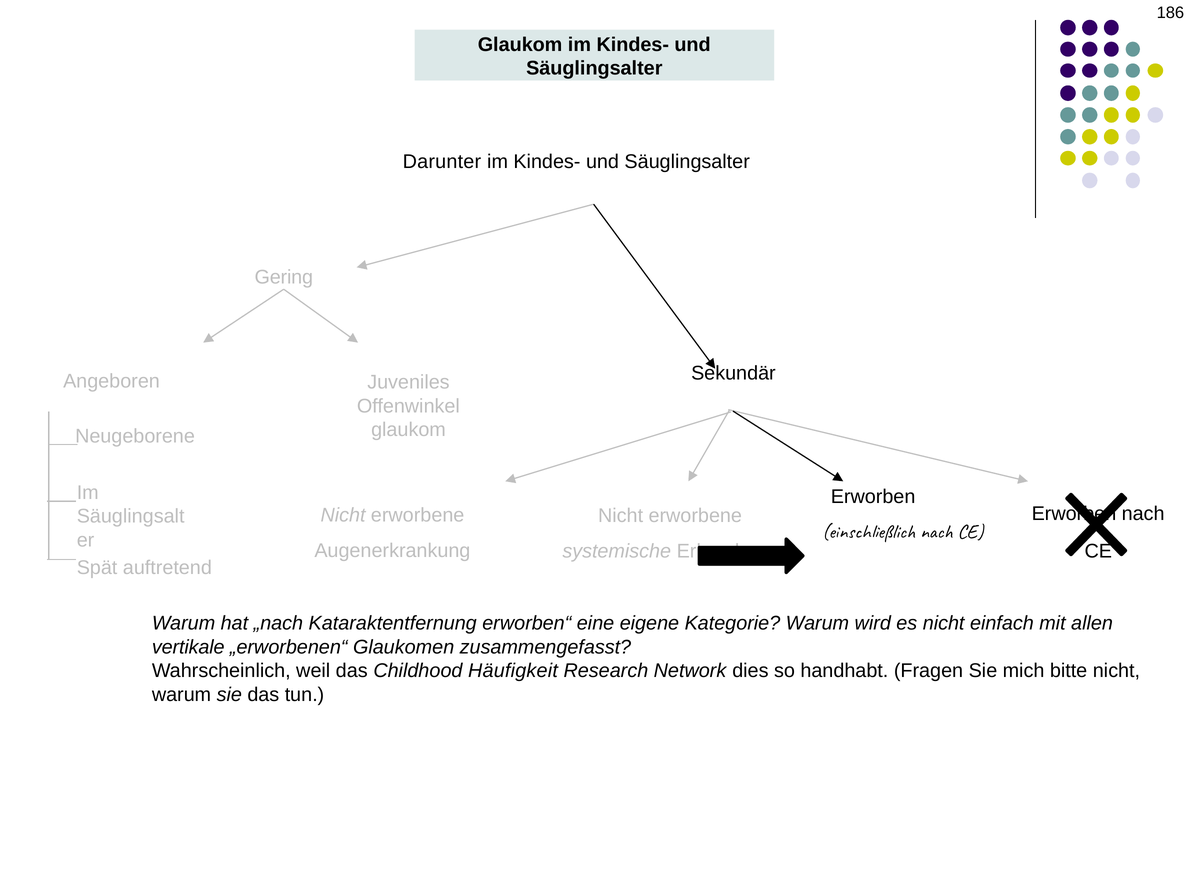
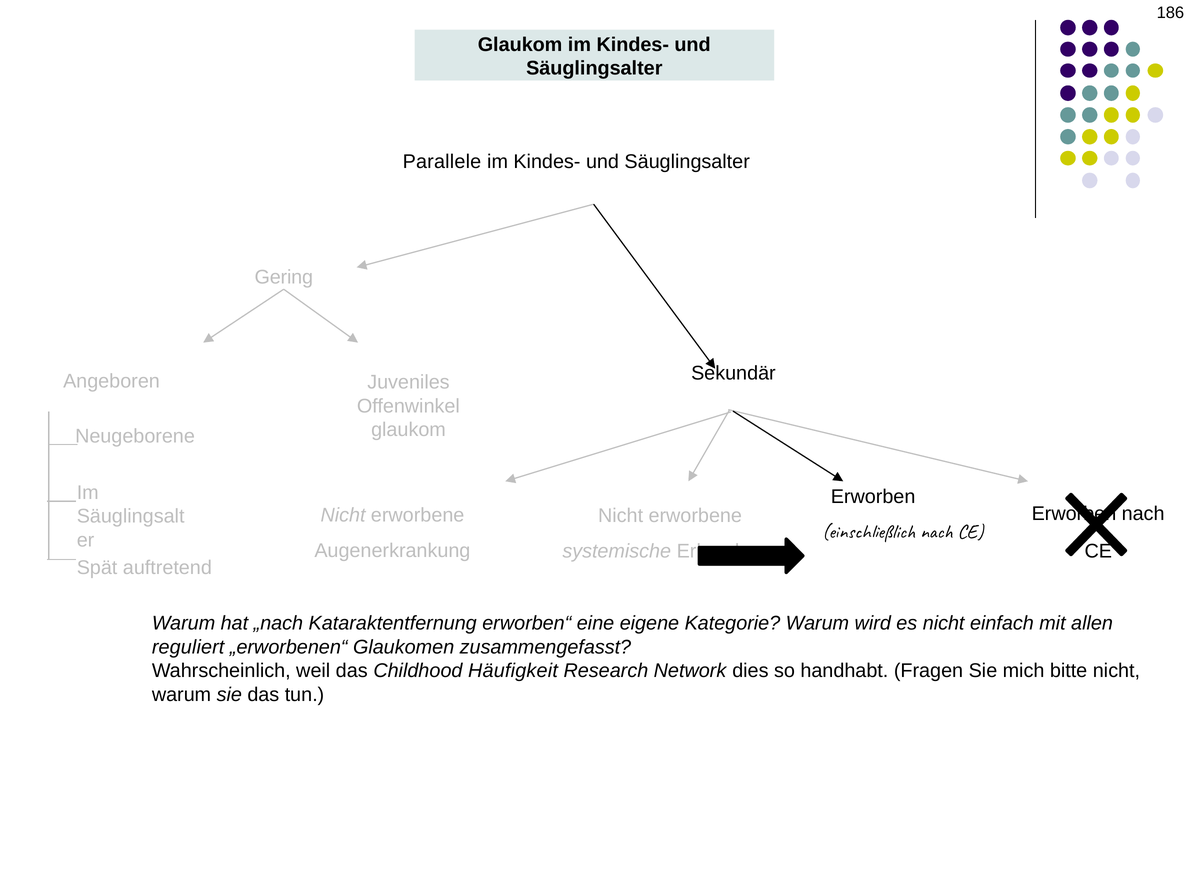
Darunter: Darunter -> Parallele
vertikale: vertikale -> reguliert
